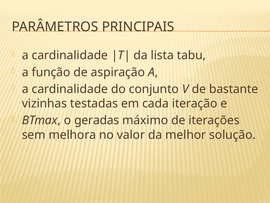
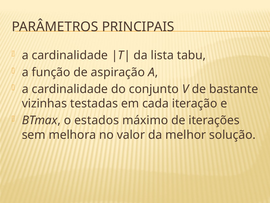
geradas: geradas -> estados
